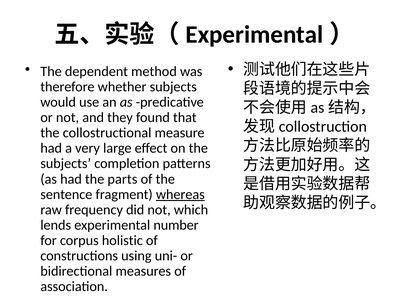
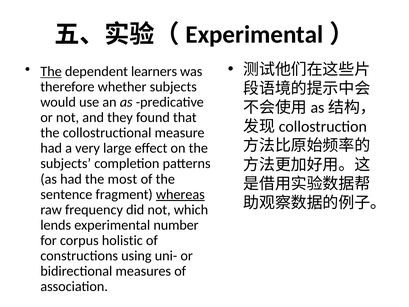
The at (51, 72) underline: none -> present
method: method -> learners
parts: parts -> most
